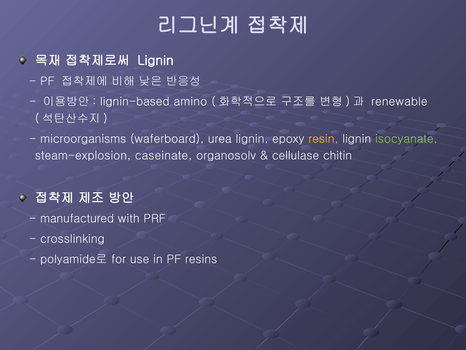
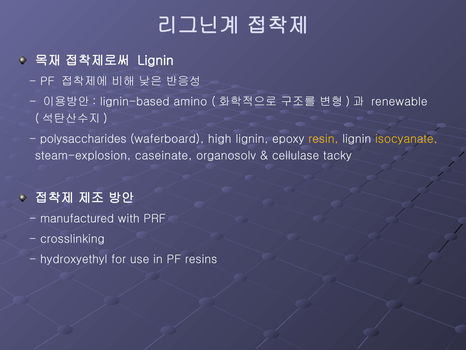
microorganisms: microorganisms -> polysaccharides
urea: urea -> high
isocyanate colour: light green -> yellow
chitin: chitin -> tacky
polyamide로: polyamide로 -> hydroxyethyl
